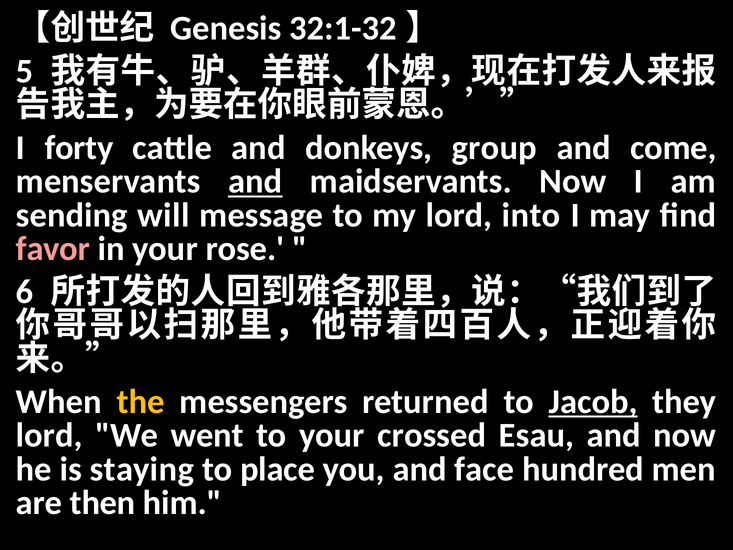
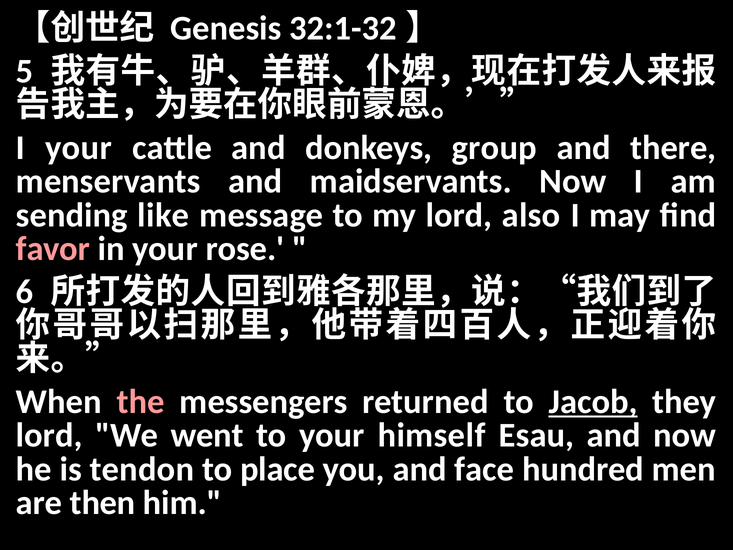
I forty: forty -> your
come: come -> there
and at (255, 181) underline: present -> none
will: will -> like
into: into -> also
the colour: yellow -> pink
crossed: crossed -> himself
staying: staying -> tendon
